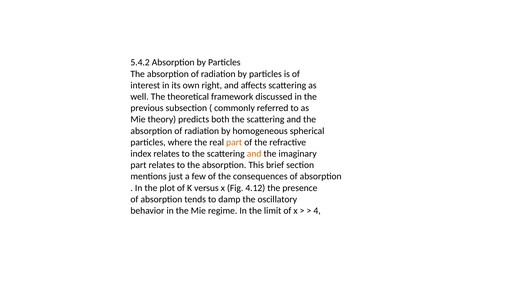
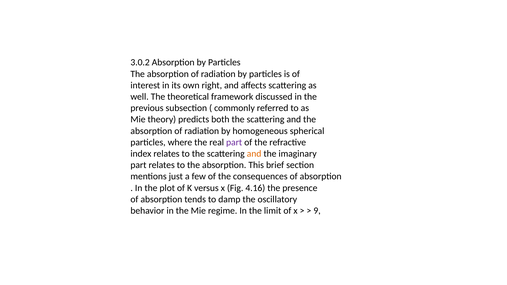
5.4.2: 5.4.2 -> 3.0.2
part at (234, 142) colour: orange -> purple
4.12: 4.12 -> 4.16
4: 4 -> 9
